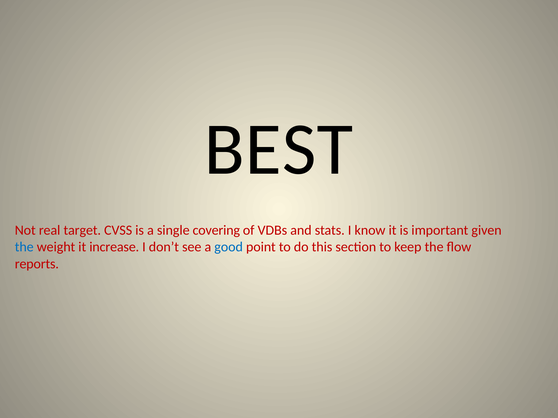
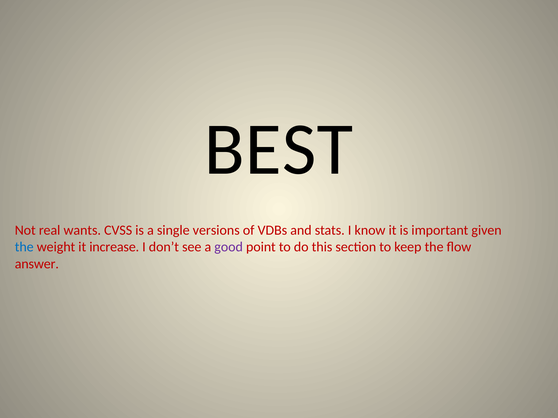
target: target -> wants
covering: covering -> versions
good colour: blue -> purple
reports: reports -> answer
